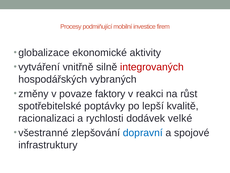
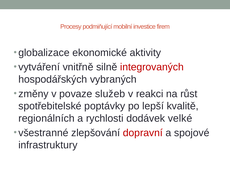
faktory: faktory -> služeb
racionalizaci: racionalizaci -> regionálních
dopravní colour: blue -> red
